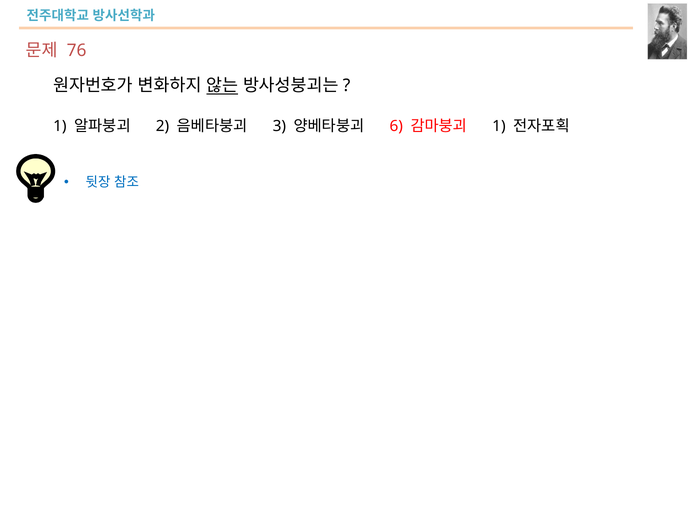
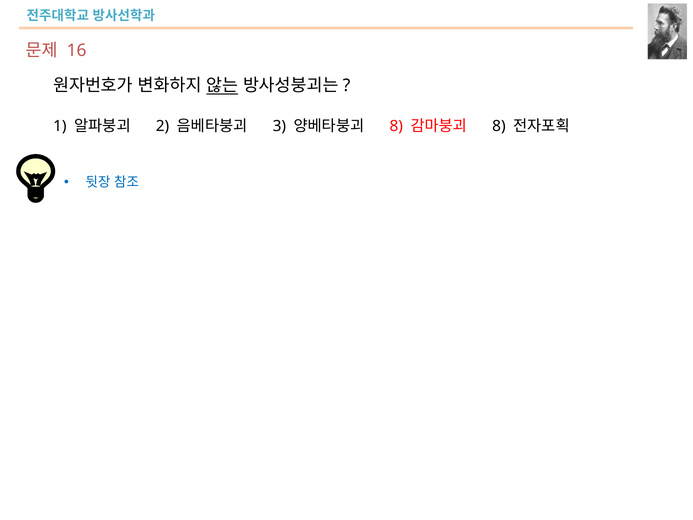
76: 76 -> 16
6 at (396, 126): 6 -> 8
1 at (499, 126): 1 -> 8
